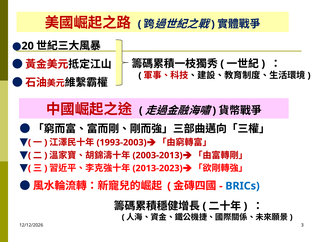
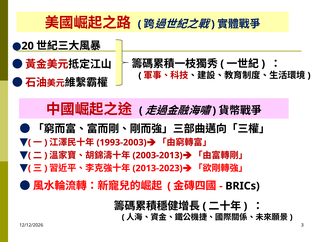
BRICs colour: blue -> black
